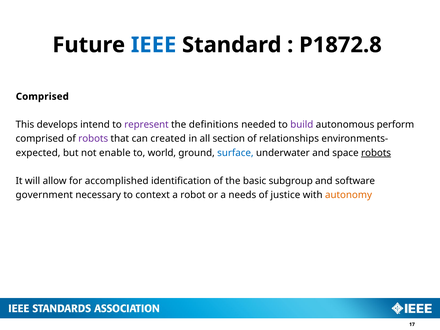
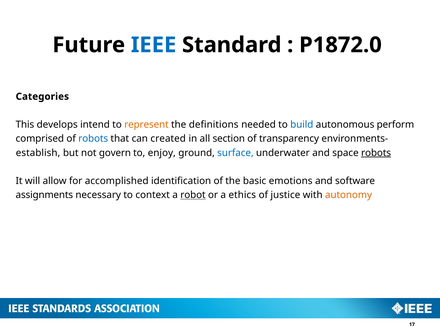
P1872.8: P1872.8 -> P1872.0
Comprised at (42, 97): Comprised -> Categories
represent colour: purple -> orange
build colour: purple -> blue
robots at (93, 139) colour: purple -> blue
relationships: relationships -> transparency
expected: expected -> establish
enable: enable -> govern
world: world -> enjoy
subgroup: subgroup -> emotions
government: government -> assignments
robot underline: none -> present
needs: needs -> ethics
